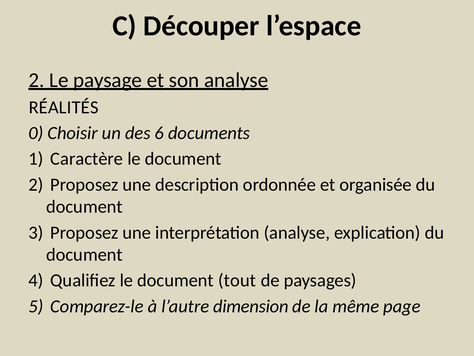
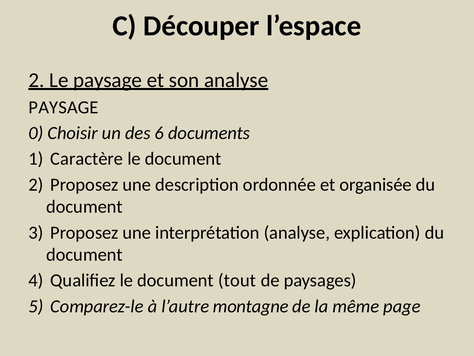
RÉALITÉS at (64, 107): RÉALITÉS -> PAYSAGE
dimension: dimension -> montagne
